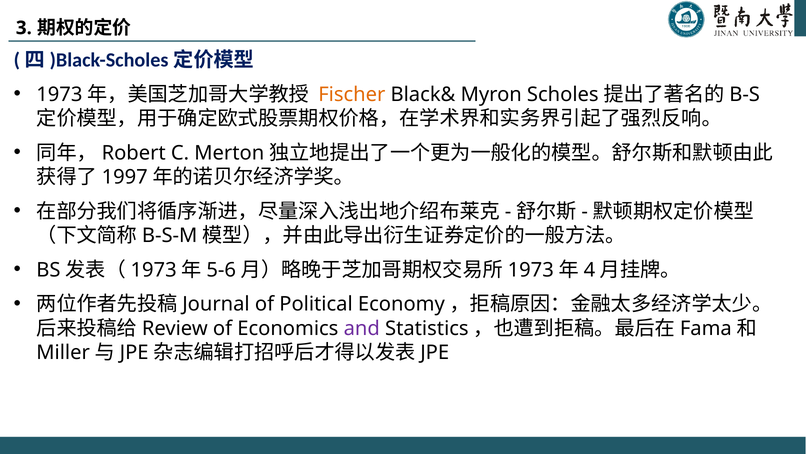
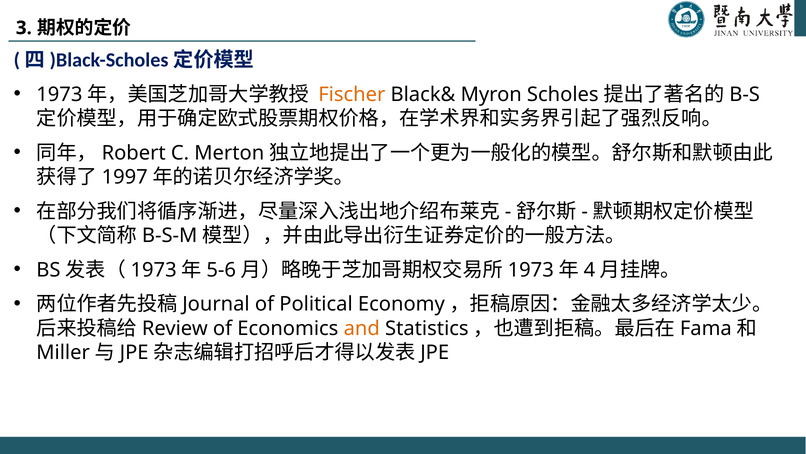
and colour: purple -> orange
